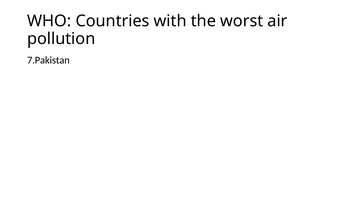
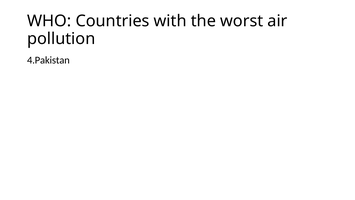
7.Pakistan: 7.Pakistan -> 4.Pakistan
